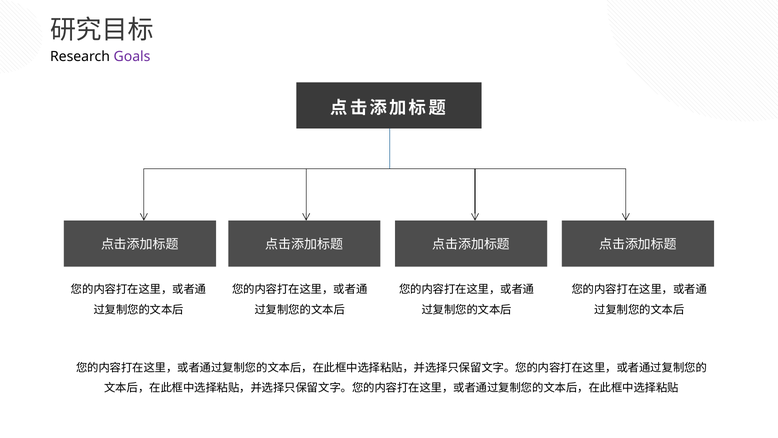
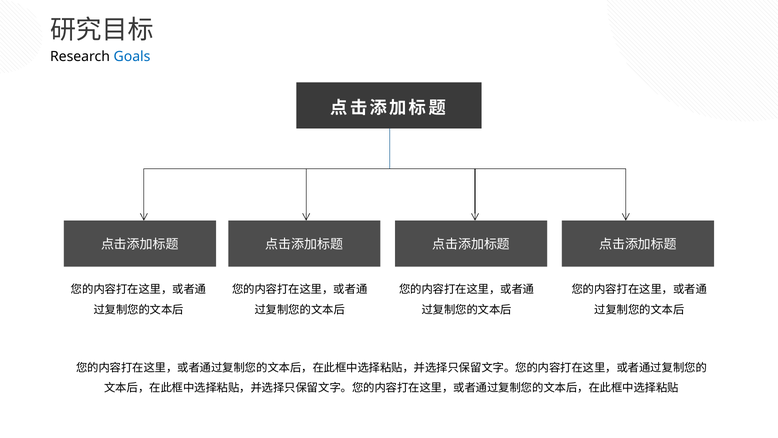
Goals colour: purple -> blue
